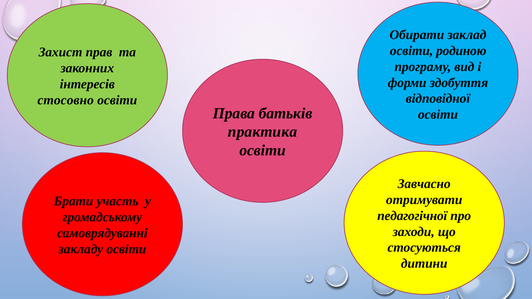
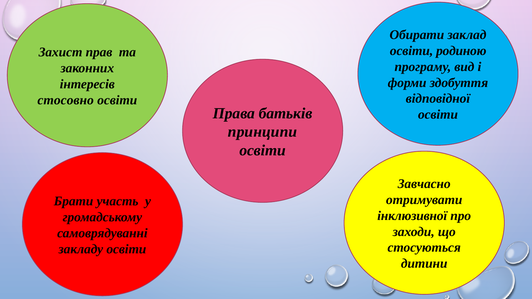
практика: практика -> принципи
педагогічної: педагогічної -> інклюзивної
